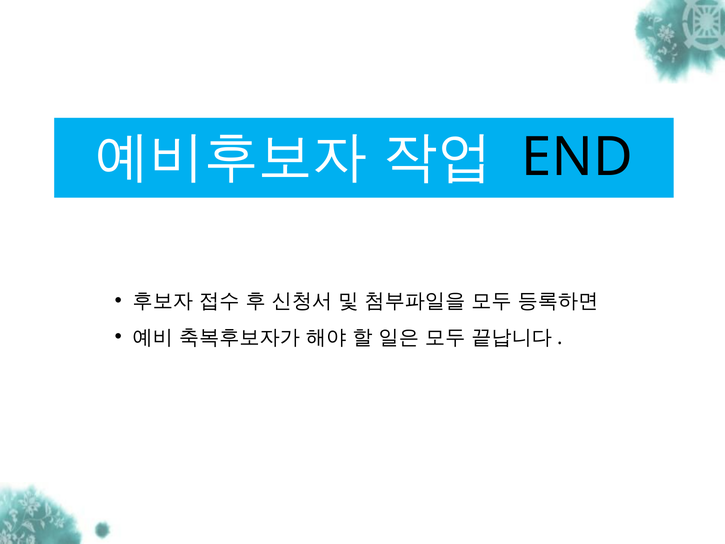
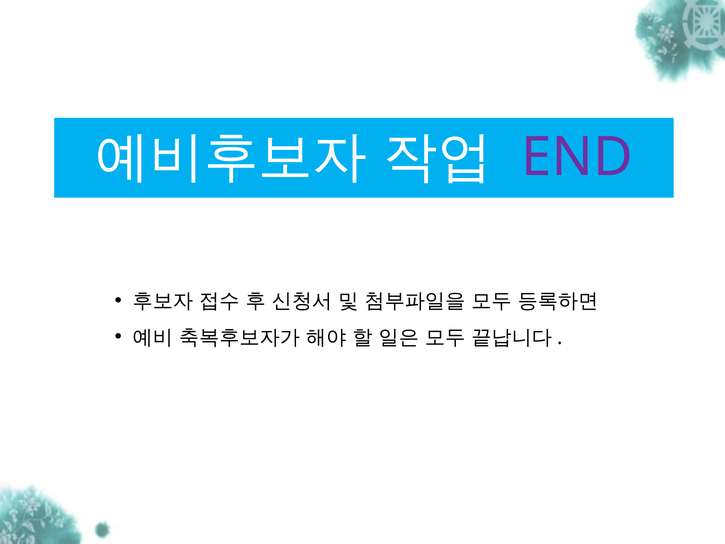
END colour: black -> purple
